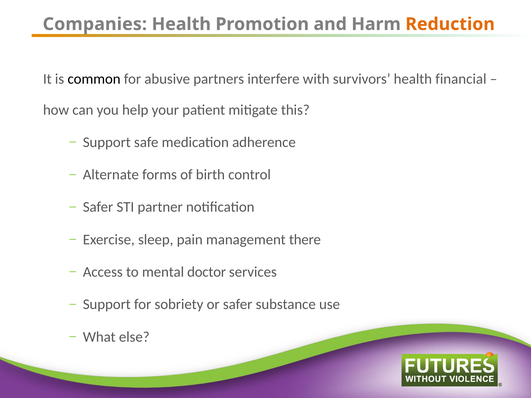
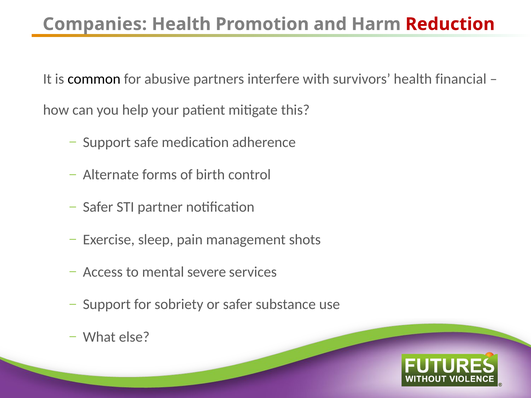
Reduction colour: orange -> red
there: there -> shots
doctor: doctor -> severe
